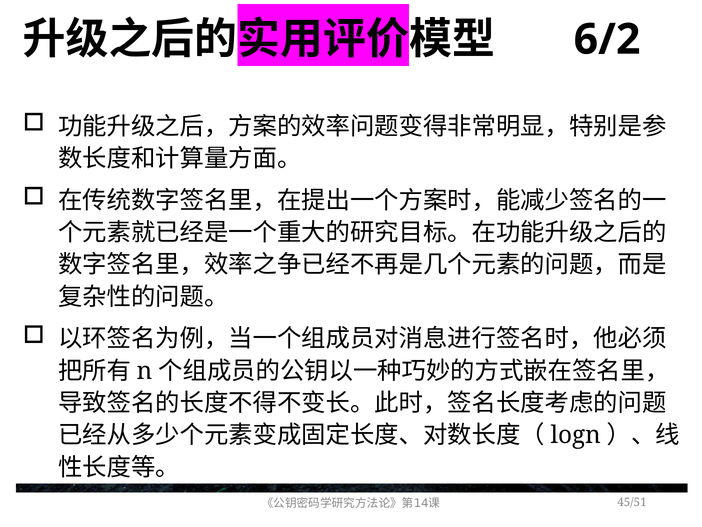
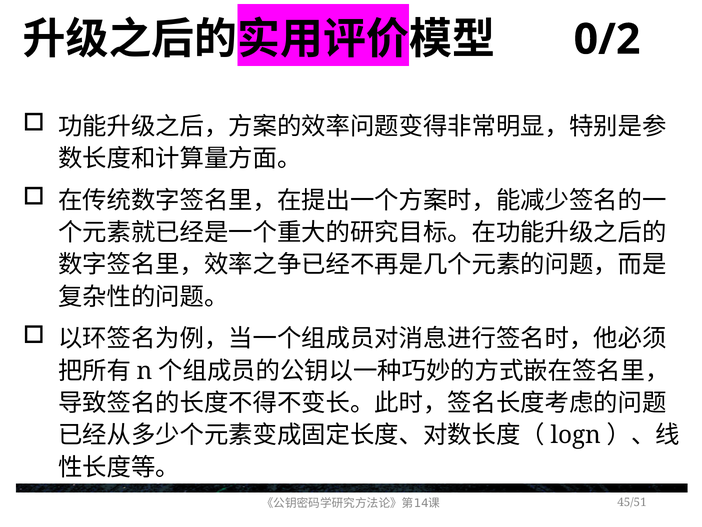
6/2: 6/2 -> 0/2
